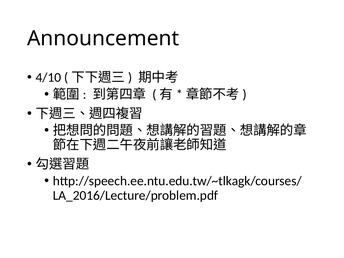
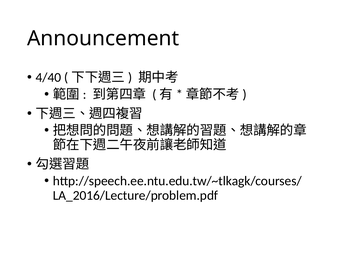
4/10: 4/10 -> 4/40
